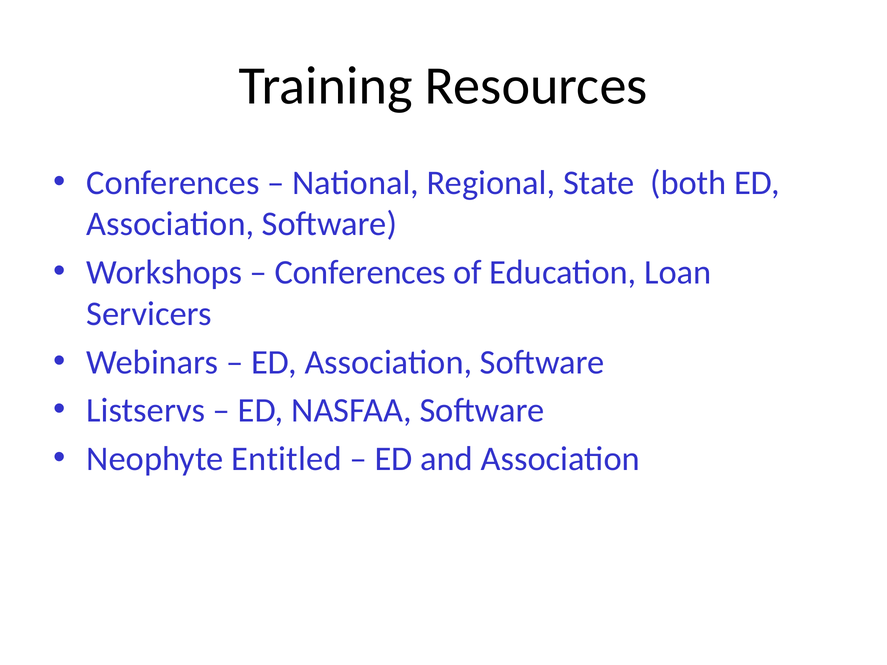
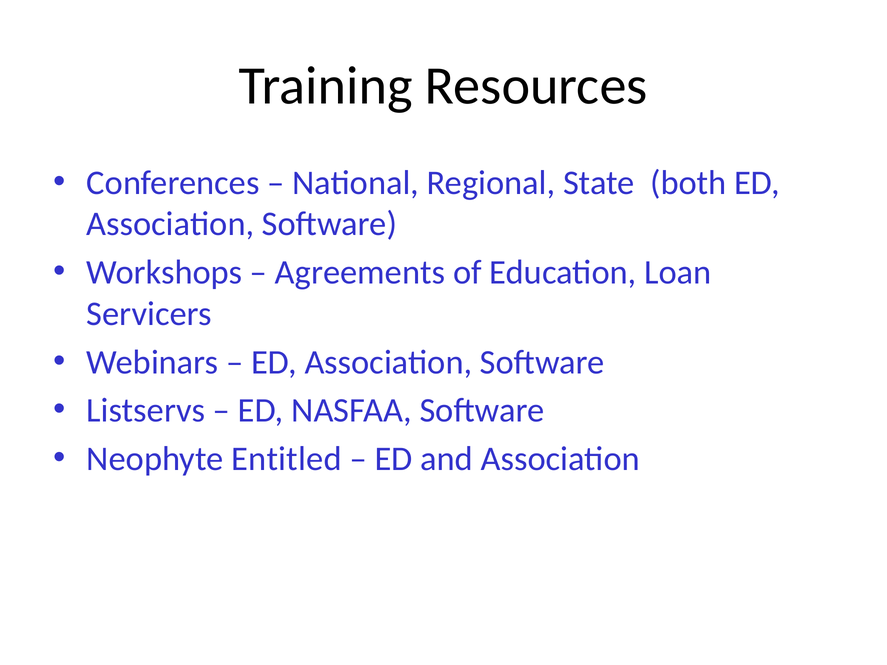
Conferences at (360, 273): Conferences -> Agreements
